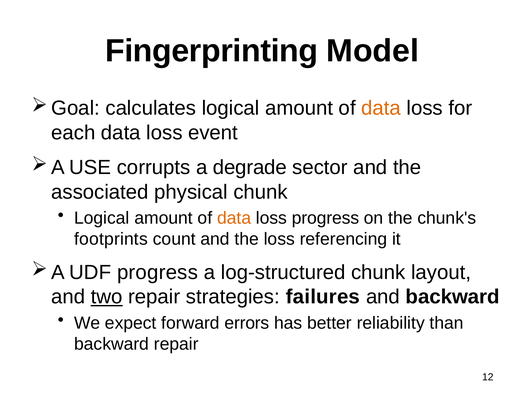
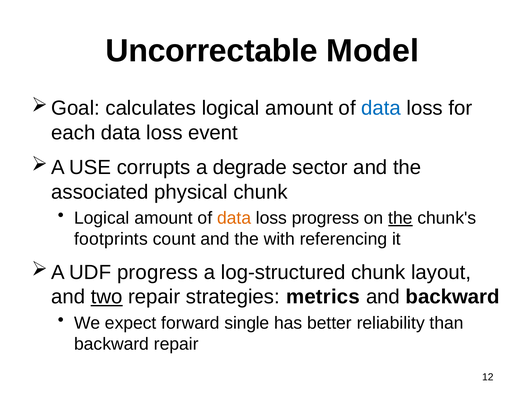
Fingerprinting: Fingerprinting -> Uncorrectable
data at (381, 108) colour: orange -> blue
the at (400, 218) underline: none -> present
the loss: loss -> with
failures: failures -> metrics
errors: errors -> single
